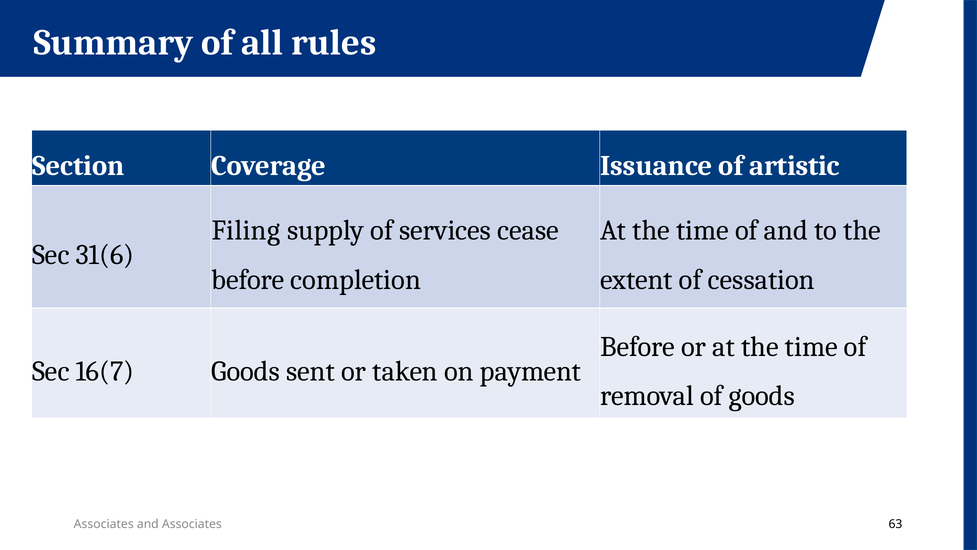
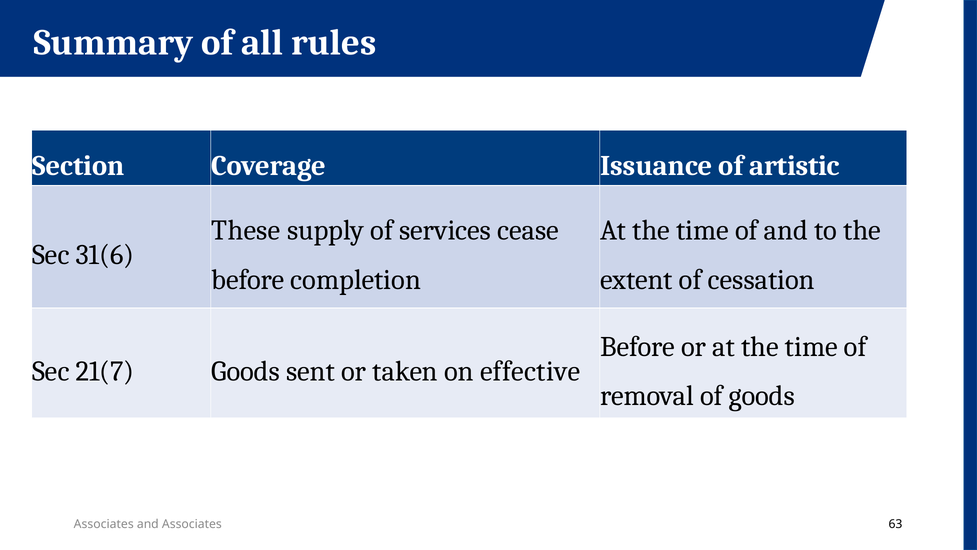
Filing: Filing -> These
16(7: 16(7 -> 21(7
payment: payment -> effective
